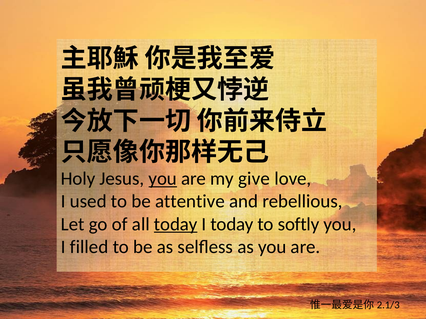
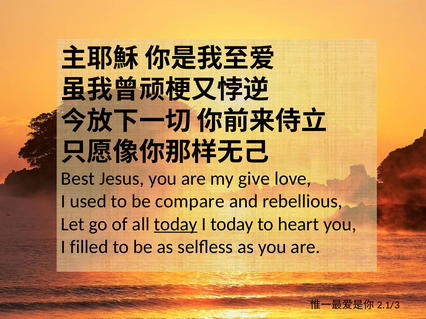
Holy: Holy -> Best
you at (163, 179) underline: present -> none
attentive: attentive -> compare
softly: softly -> heart
